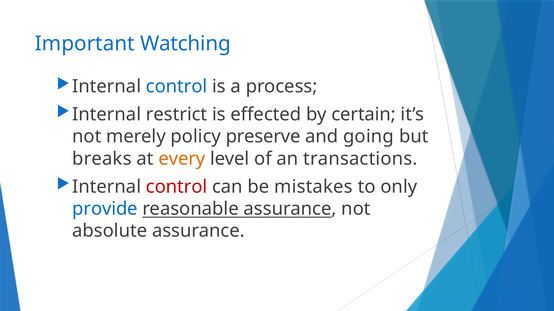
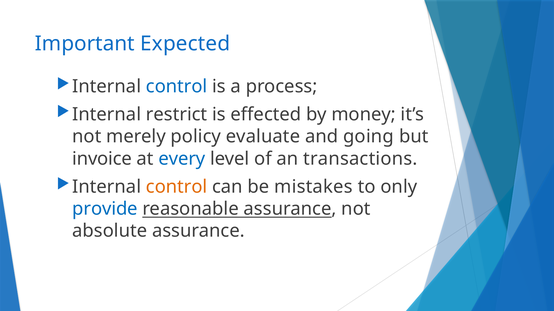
Watching: Watching -> Expected
certain: certain -> money
preserve: preserve -> evaluate
breaks: breaks -> invoice
every colour: orange -> blue
control at (177, 187) colour: red -> orange
